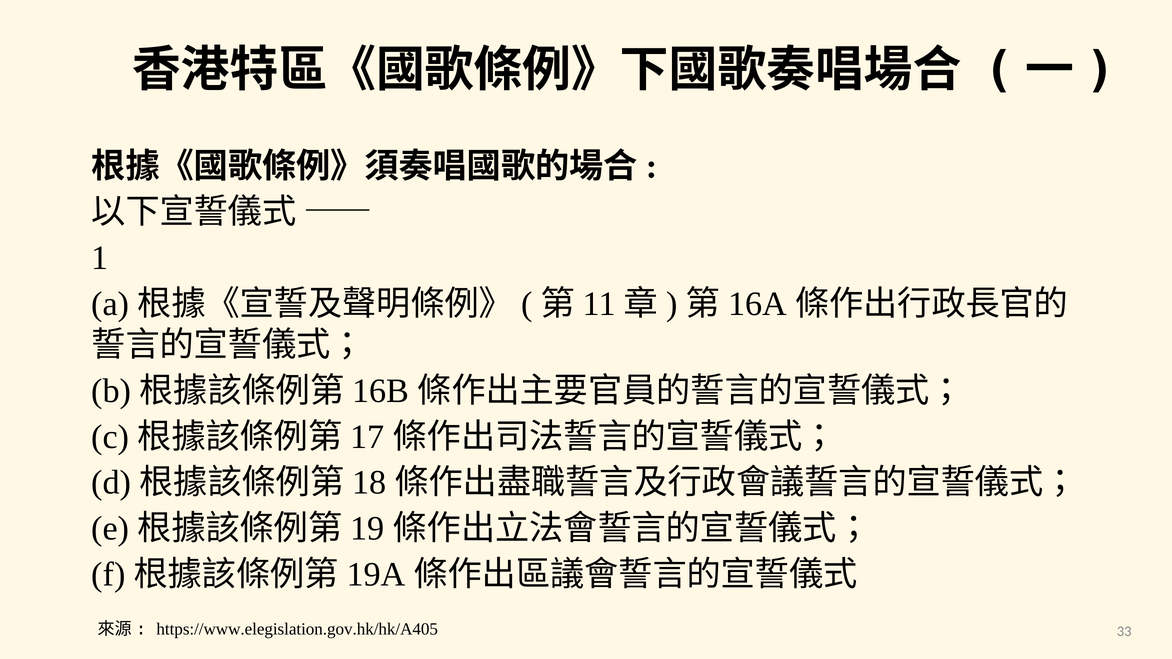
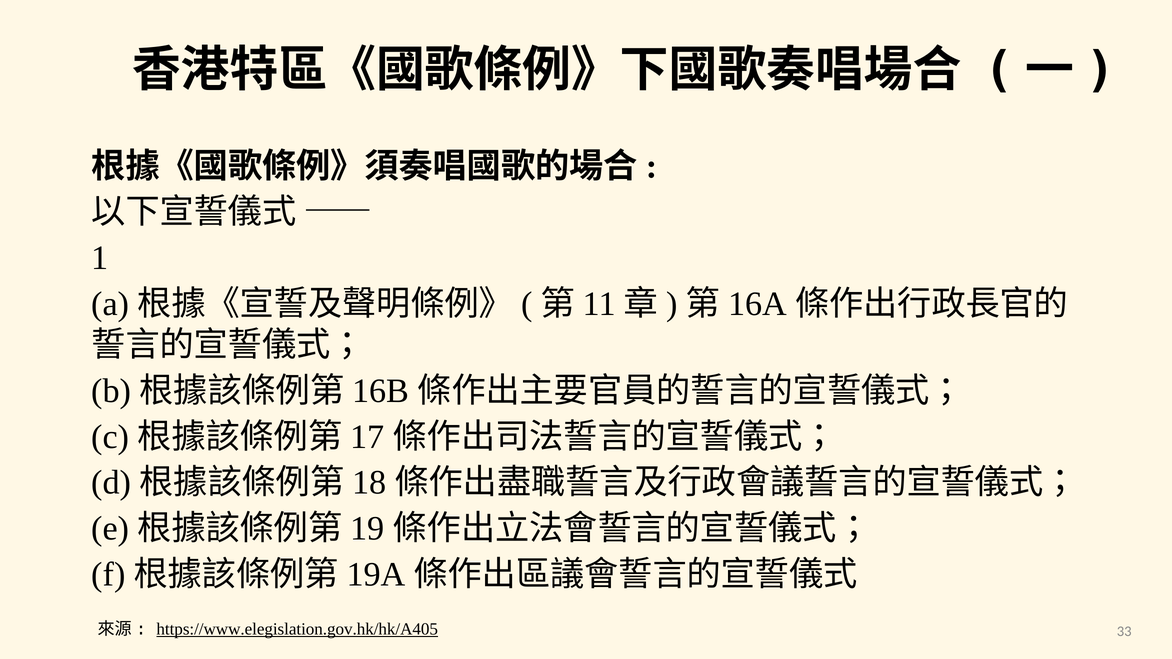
https://www.elegislation.gov.hk/hk/A405 underline: none -> present
